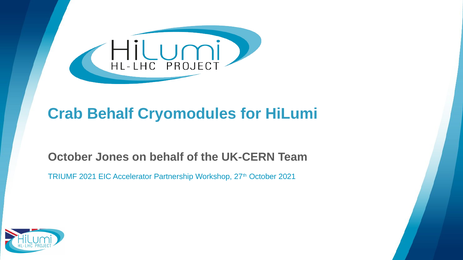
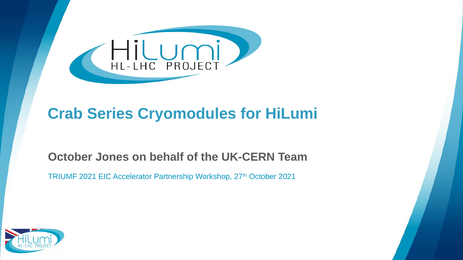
Crab Behalf: Behalf -> Series
